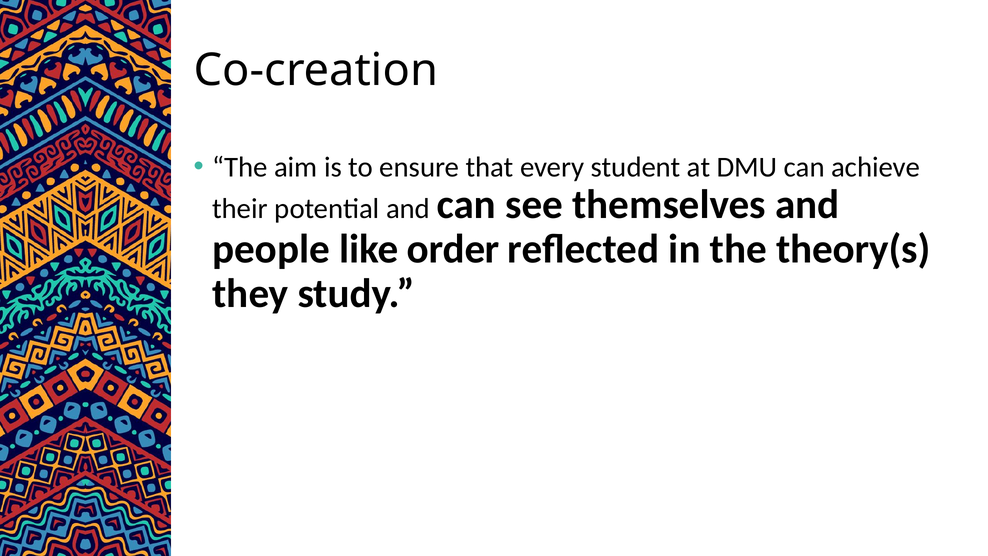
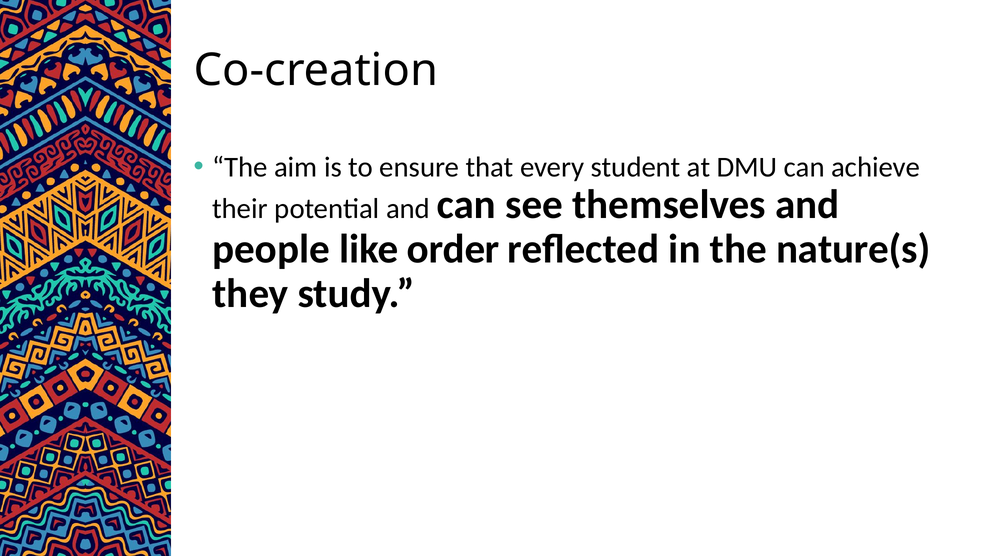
theory(s: theory(s -> nature(s
